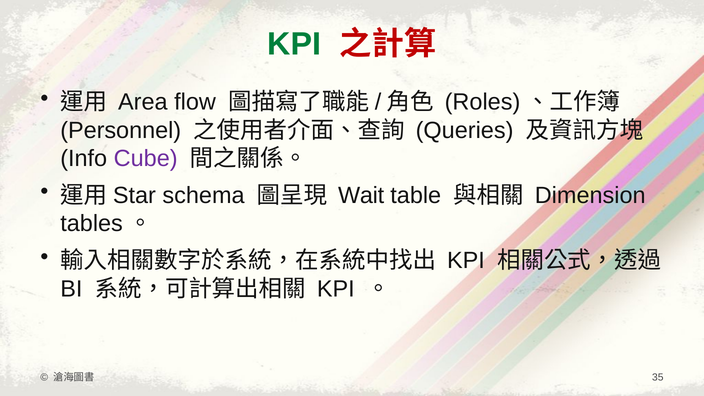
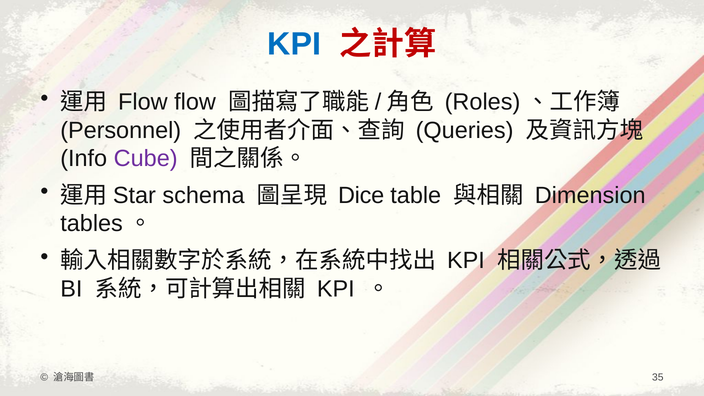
KPI at (294, 44) colour: green -> blue
Area at (143, 102): Area -> Flow
Wait: Wait -> Dice
